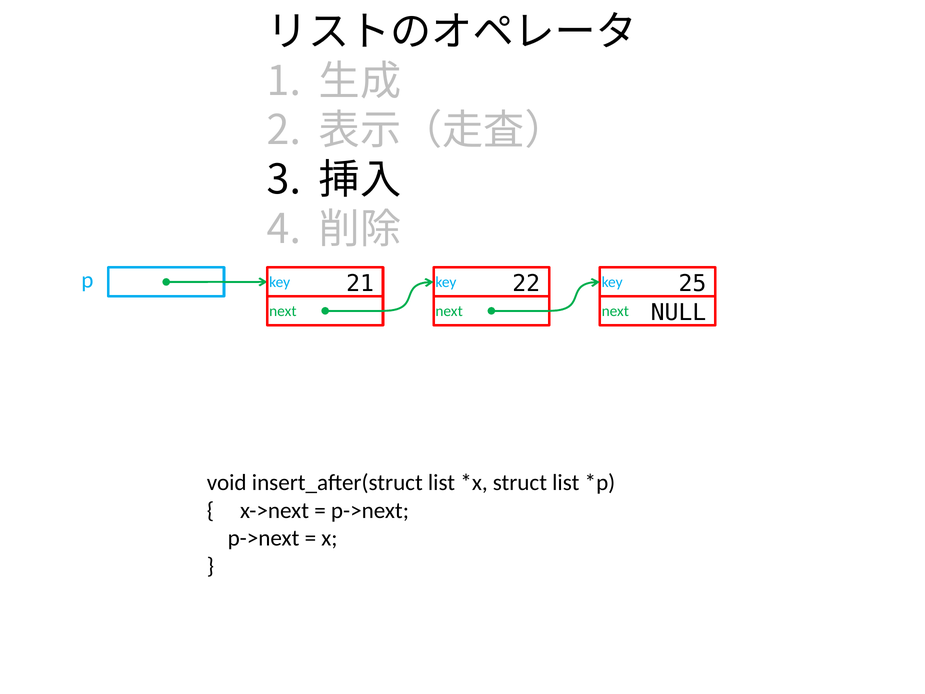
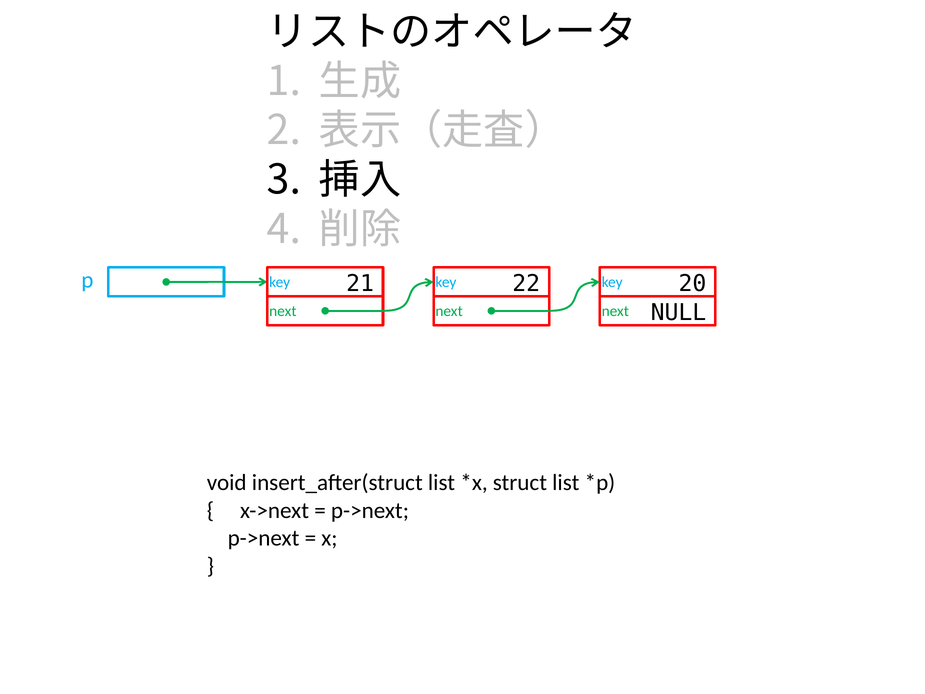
25: 25 -> 20
